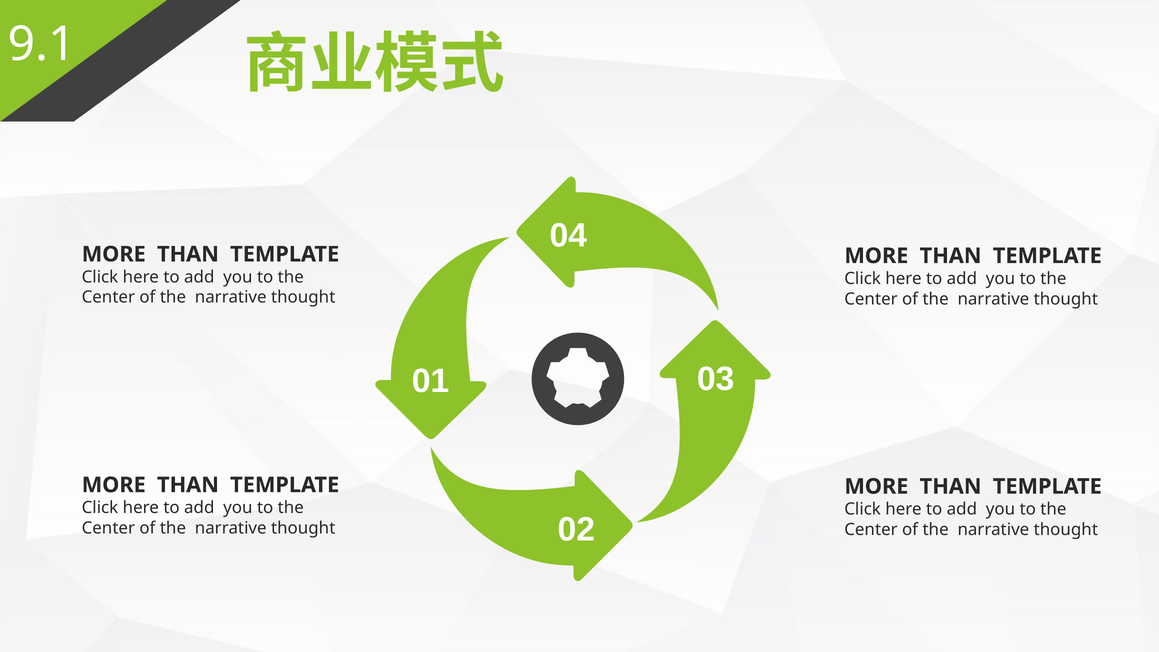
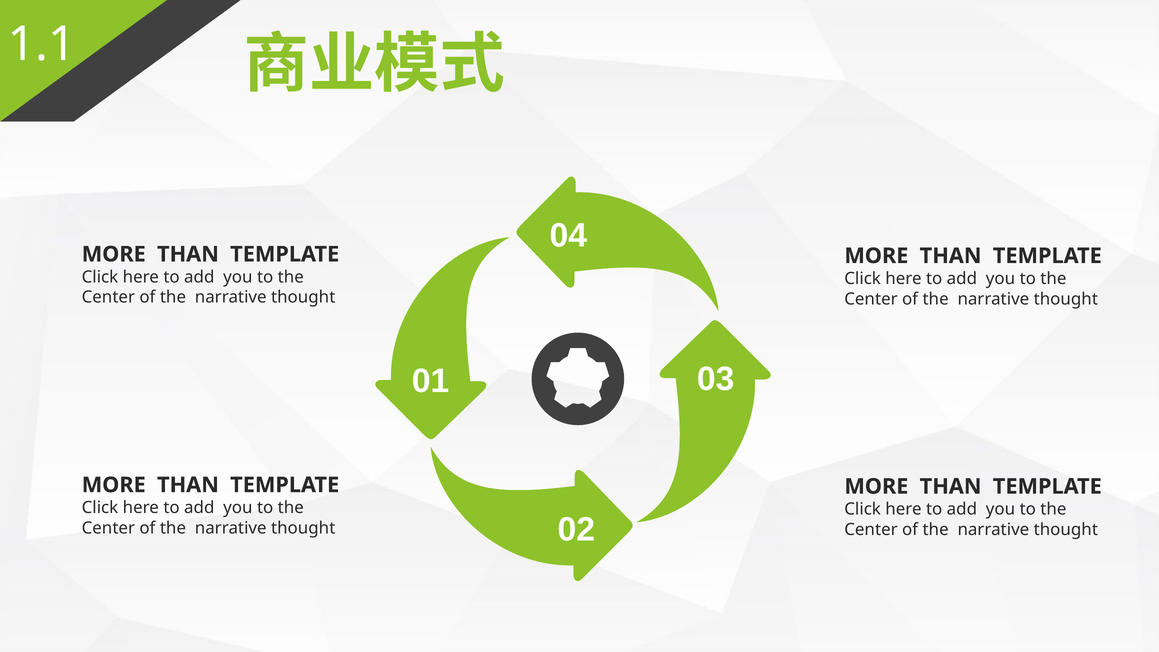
9.1: 9.1 -> 1.1
